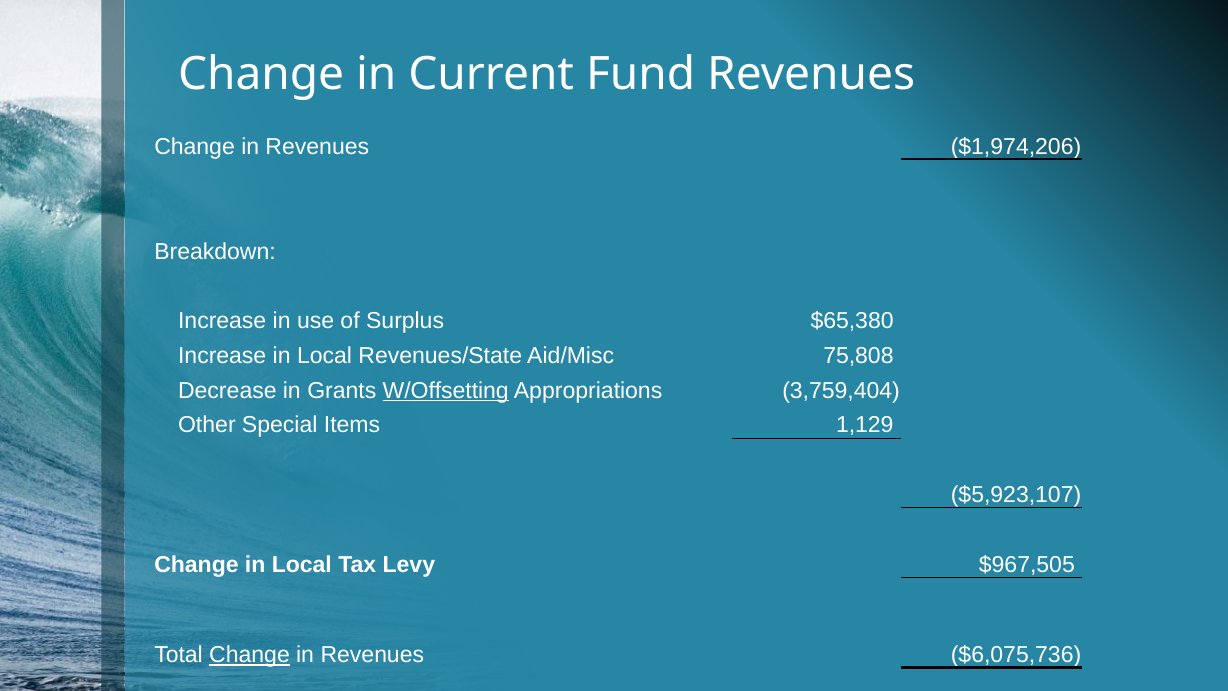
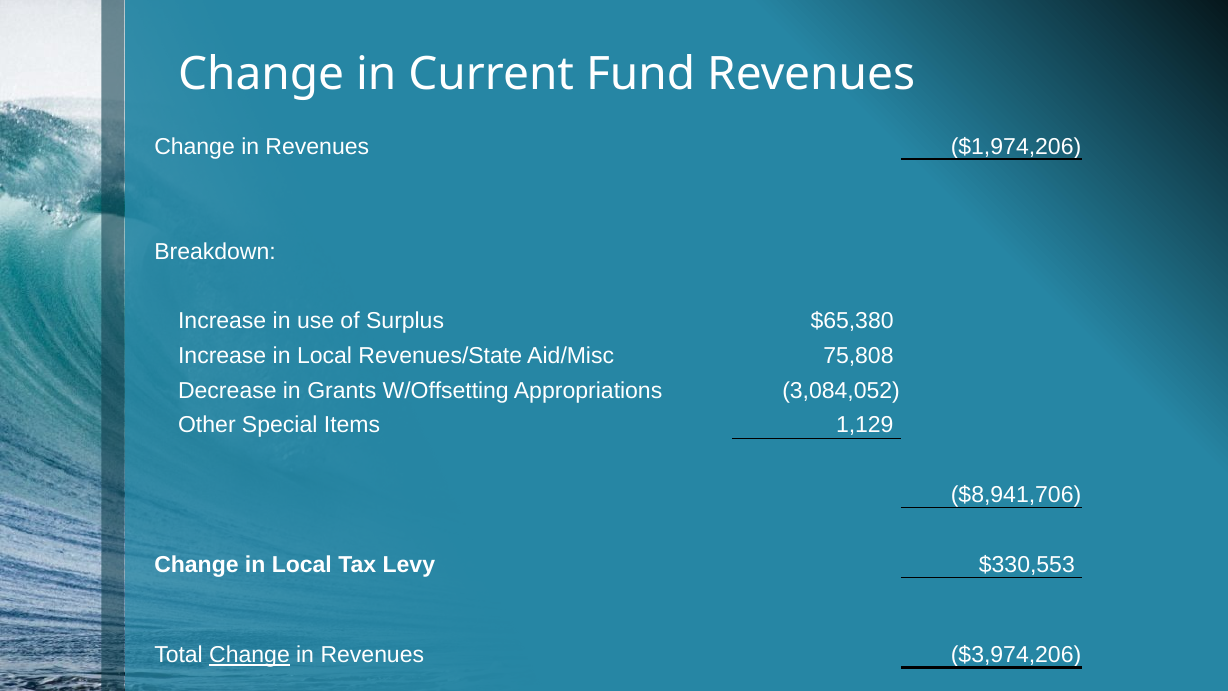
W/Offsetting underline: present -> none
3,759,404: 3,759,404 -> 3,084,052
$5,923,107: $5,923,107 -> $8,941,706
$967,505: $967,505 -> $330,553
$6,075,736: $6,075,736 -> $3,974,206
